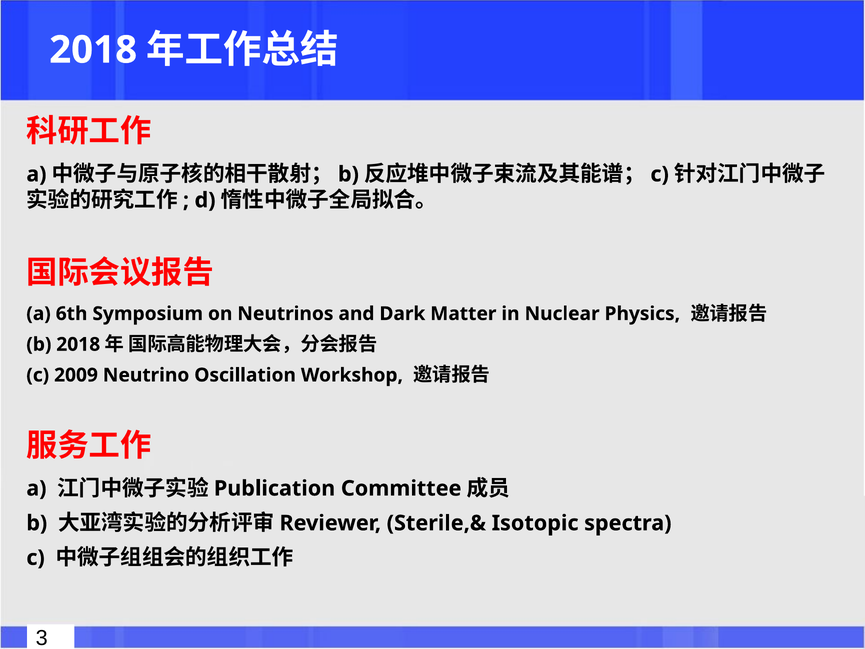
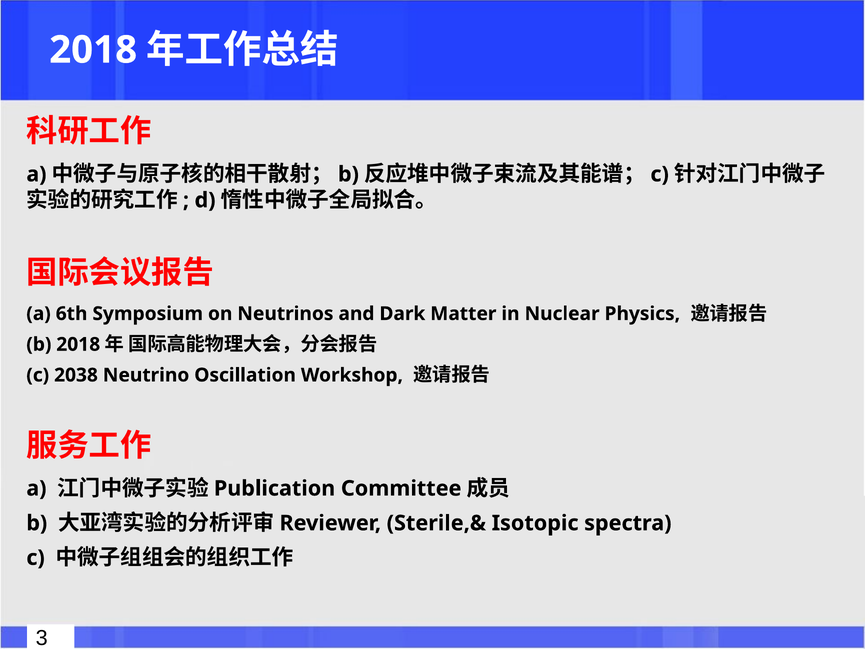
2009: 2009 -> 2038
